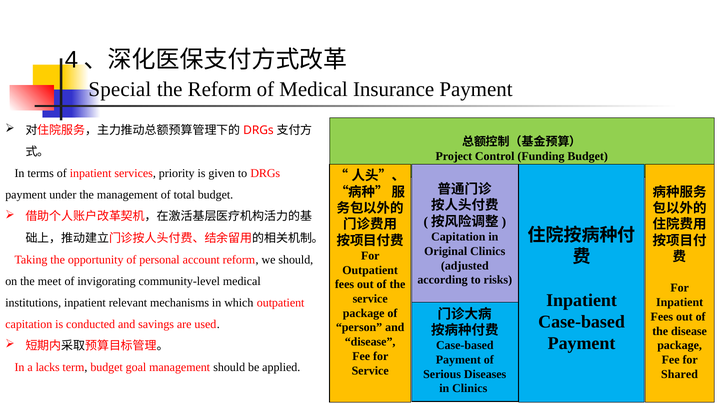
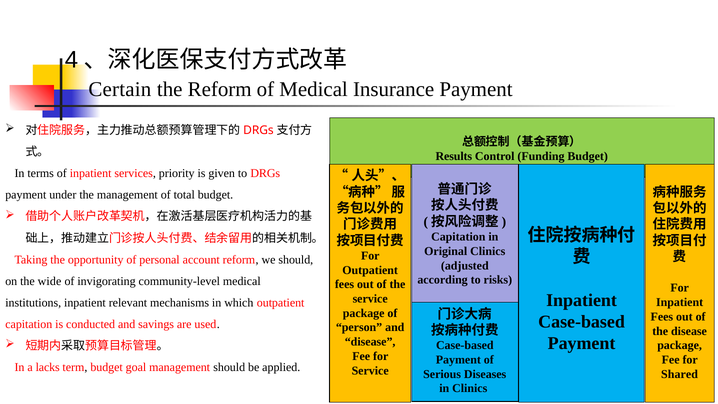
Special: Special -> Certain
Project: Project -> Results
meet: meet -> wide
